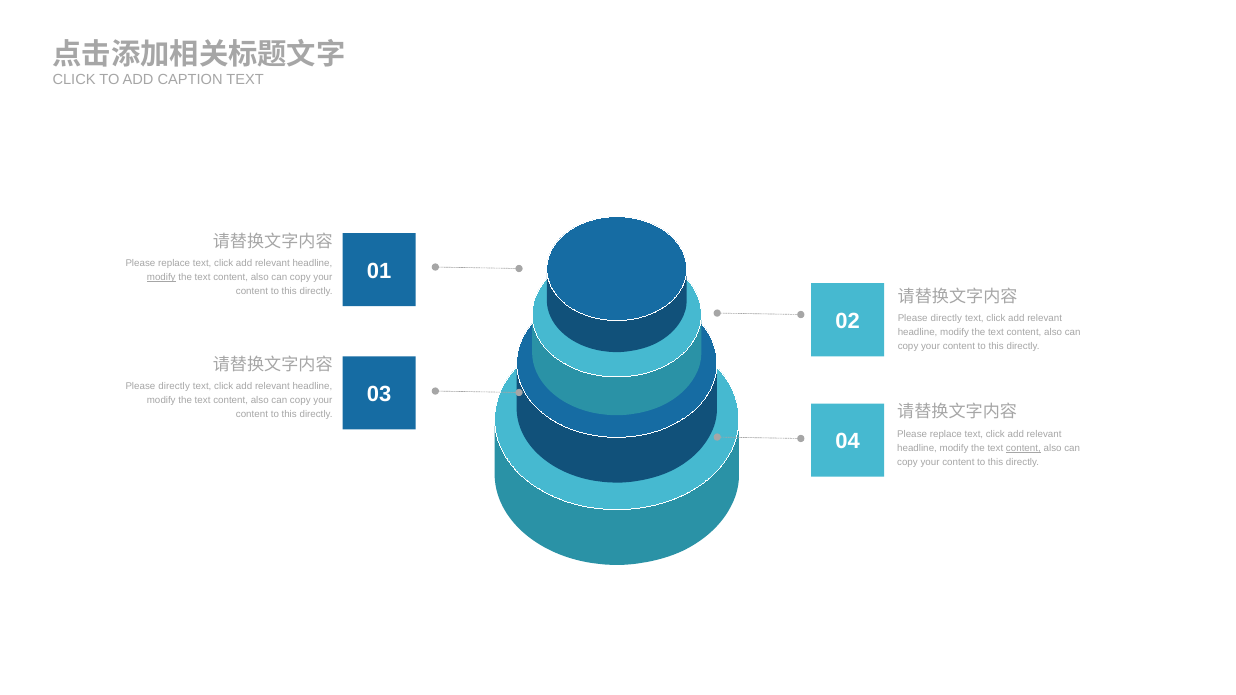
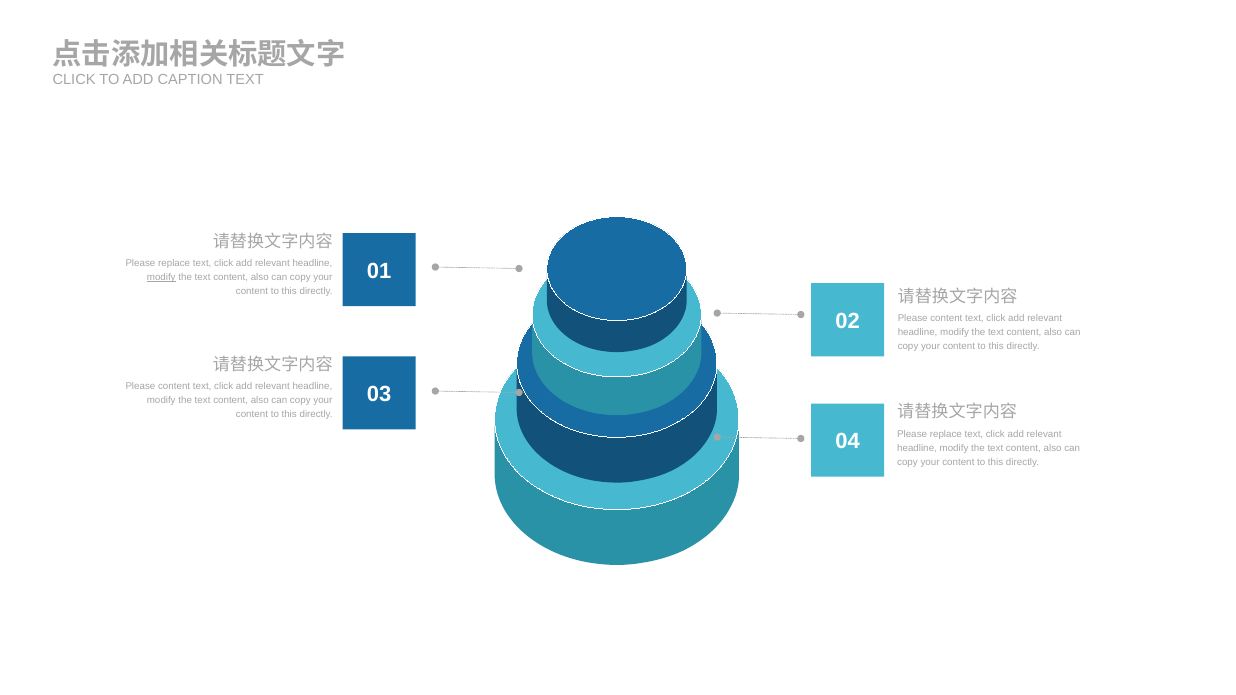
directly at (946, 318): directly -> content
directly at (174, 386): directly -> content
content at (1023, 448) underline: present -> none
